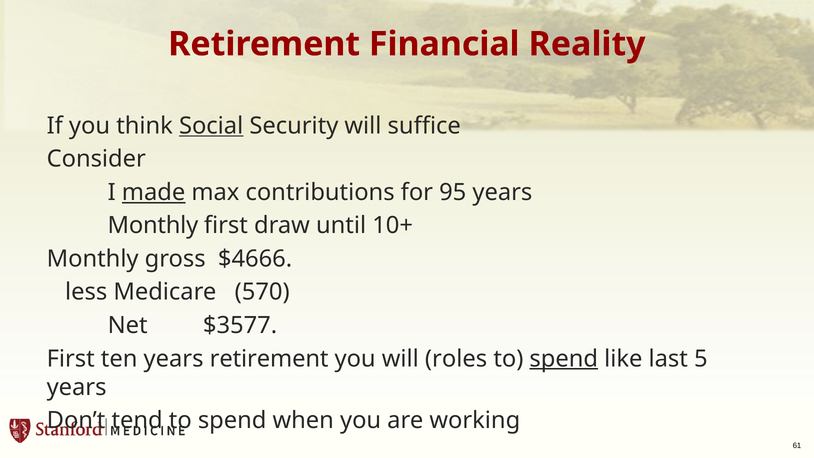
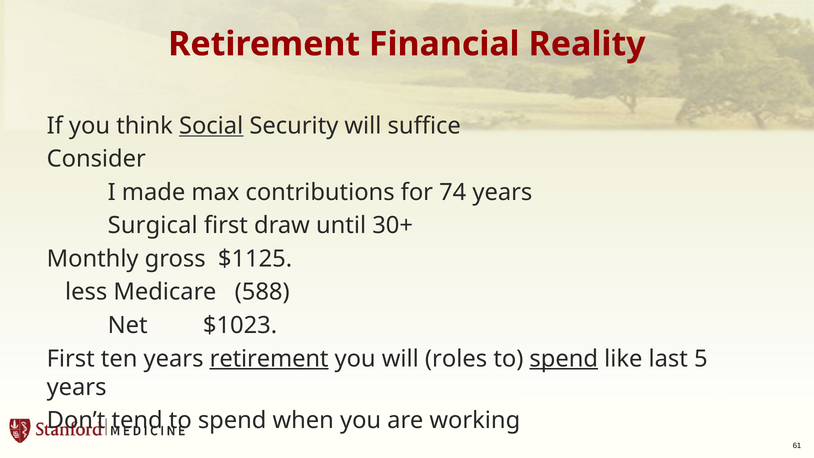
made underline: present -> none
95: 95 -> 74
Monthly at (153, 226): Monthly -> Surgical
10+: 10+ -> 30+
$4666: $4666 -> $1125
570: 570 -> 588
$3577: $3577 -> $1023
retirement at (269, 359) underline: none -> present
